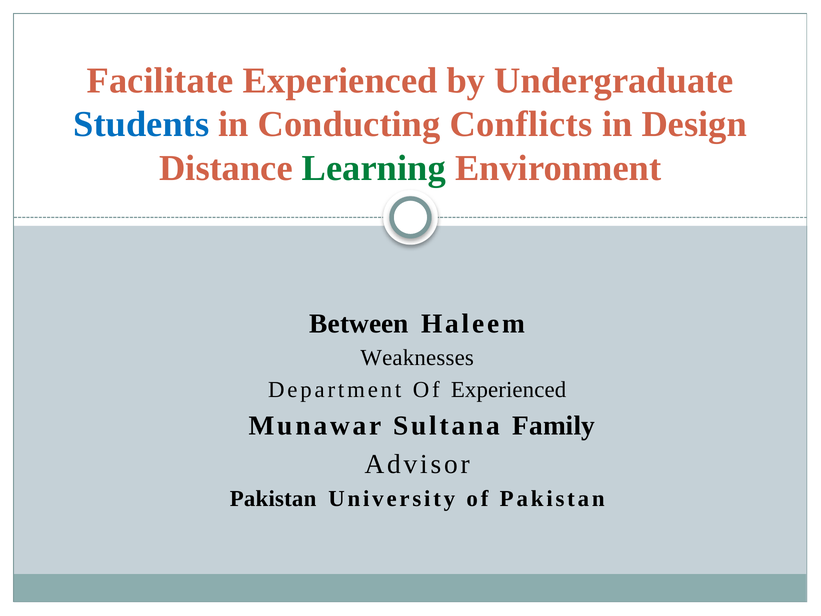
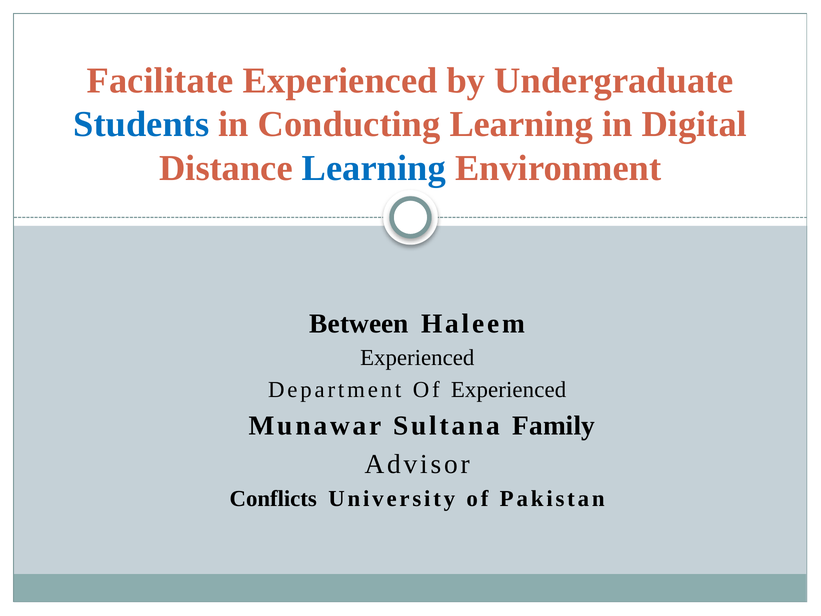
Conducting Conflicts: Conflicts -> Learning
Design: Design -> Digital
Learning at (374, 168) colour: green -> blue
Weaknesses at (417, 358): Weaknesses -> Experienced
Pakistan at (273, 498): Pakistan -> Conflicts
